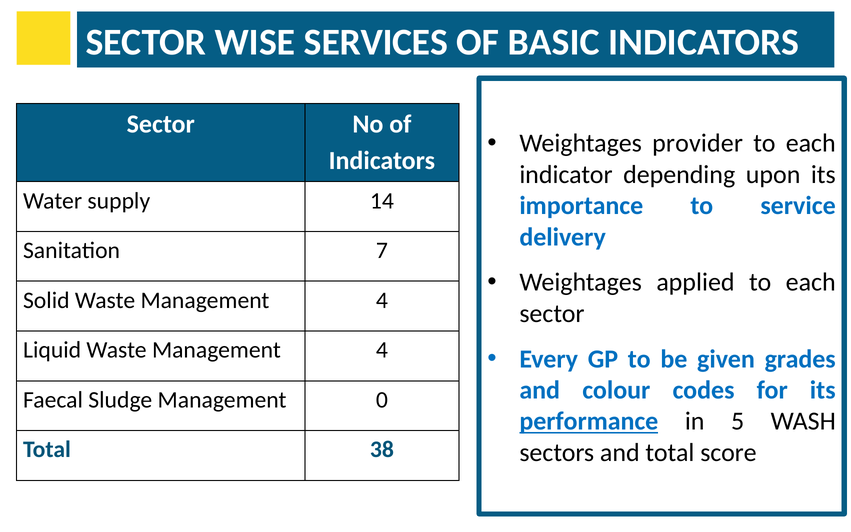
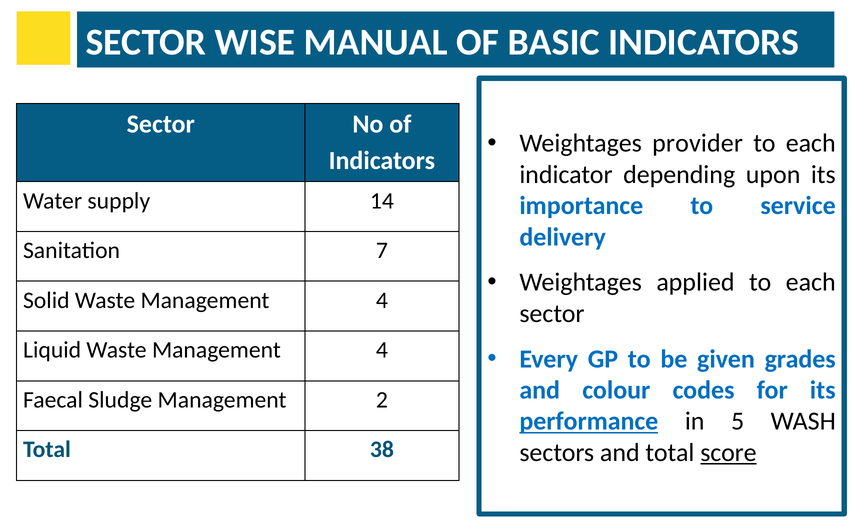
SERVICES: SERVICES -> MANUAL
0: 0 -> 2
score underline: none -> present
